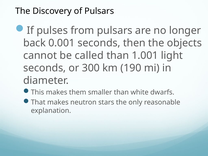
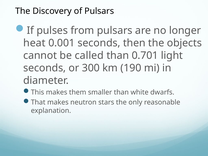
back: back -> heat
1.001: 1.001 -> 0.701
